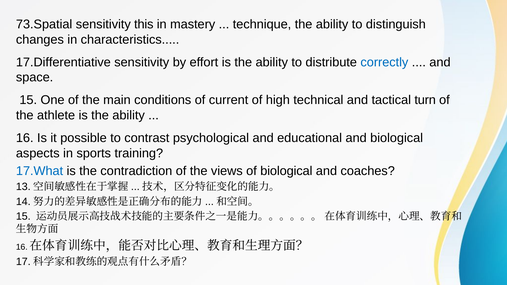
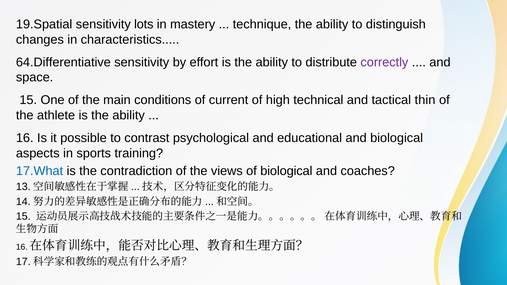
73.Spatial: 73.Spatial -> 19.Spatial
this: this -> lots
17.Differentiative: 17.Differentiative -> 64.Differentiative
correctly colour: blue -> purple
turn: turn -> thin
